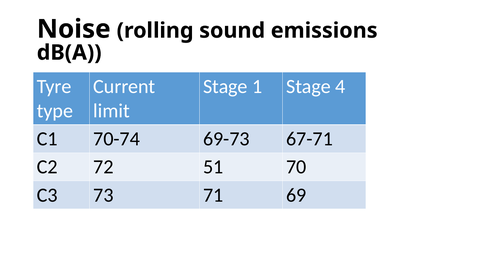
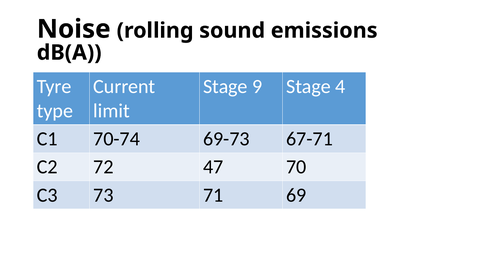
1: 1 -> 9
51: 51 -> 47
